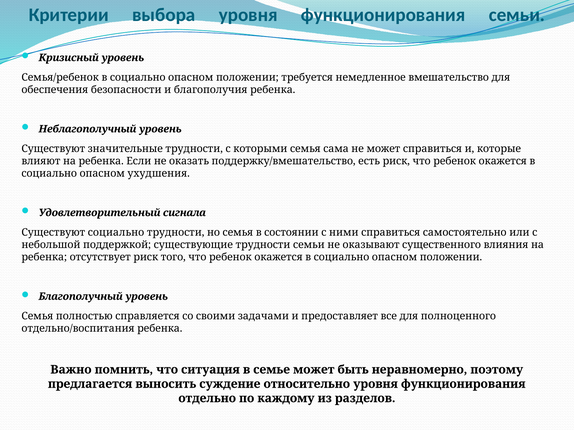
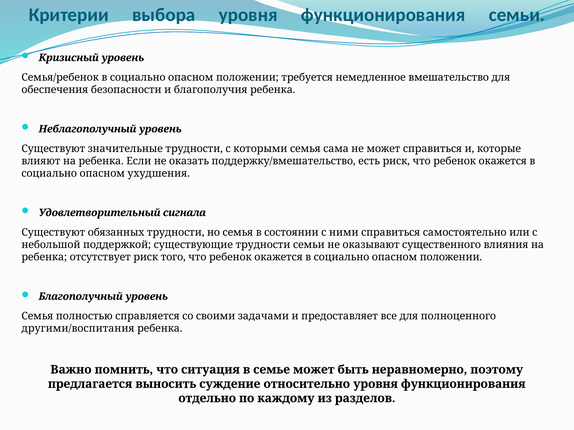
Существуют социально: социально -> обязанных
отдельно/воспитания: отдельно/воспитания -> другими/воспитания
